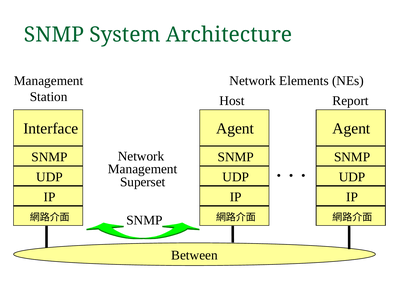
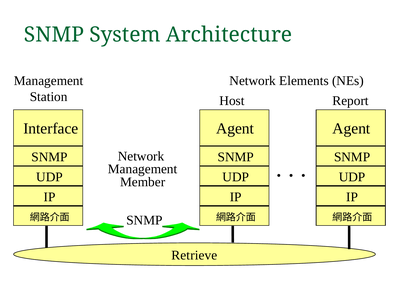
Superset: Superset -> Member
Between: Between -> Retrieve
